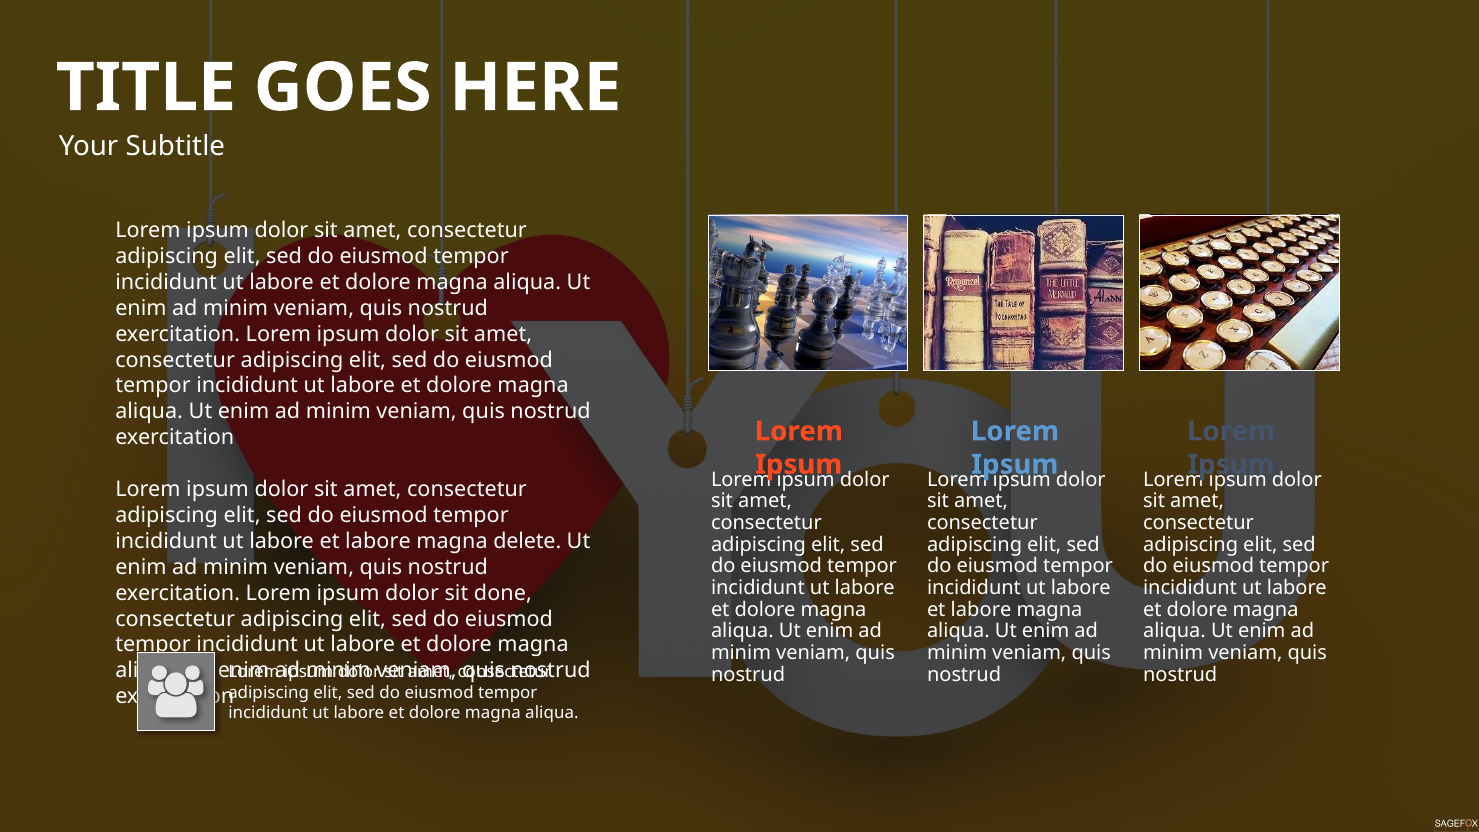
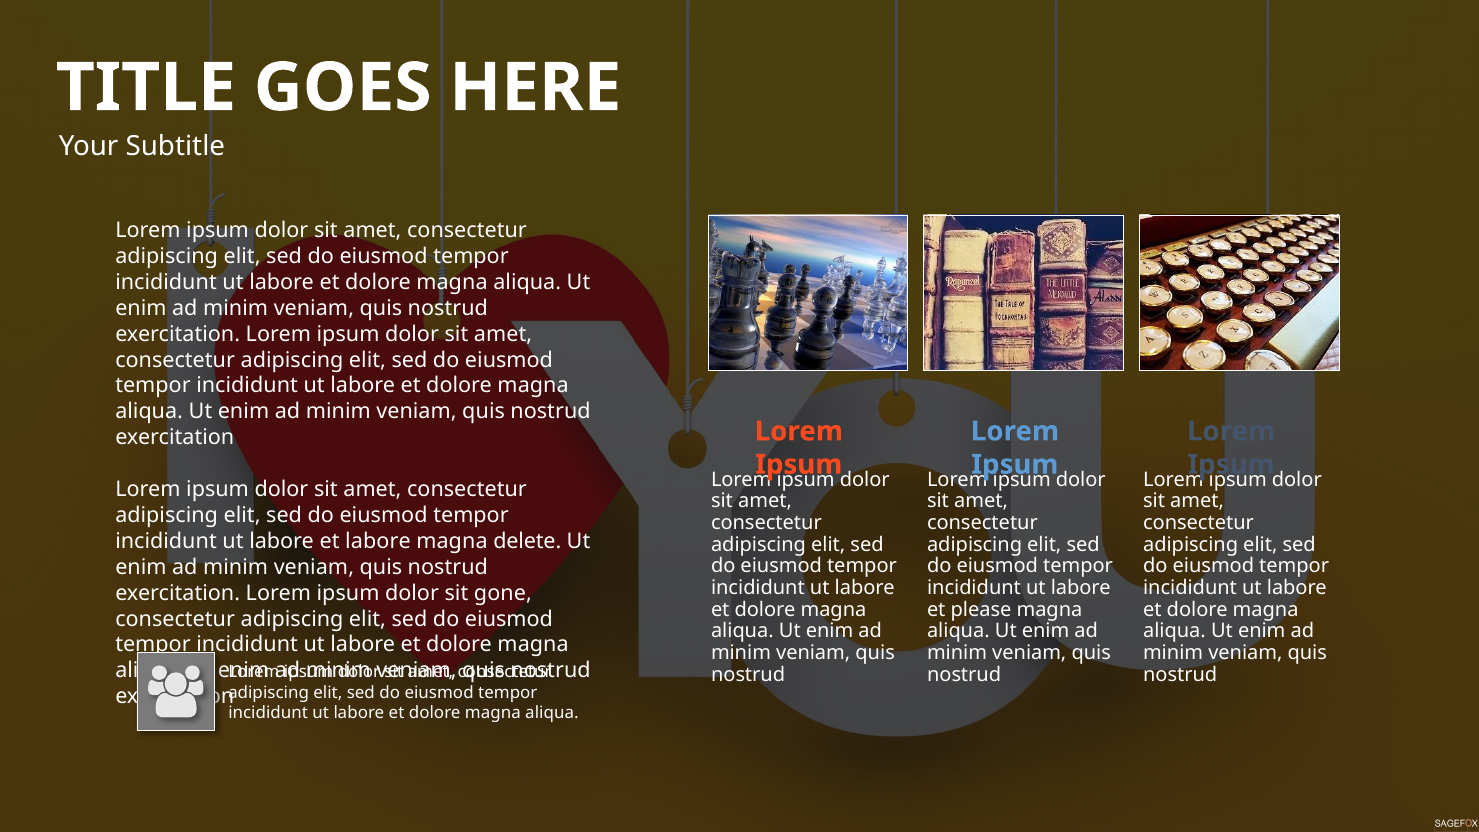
done: done -> gone
labore at (981, 610): labore -> please
